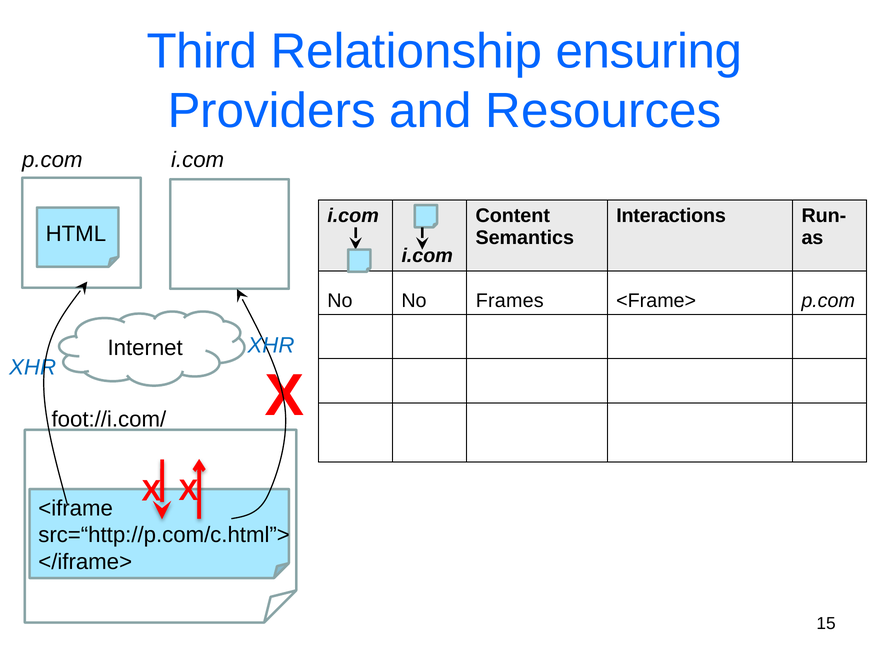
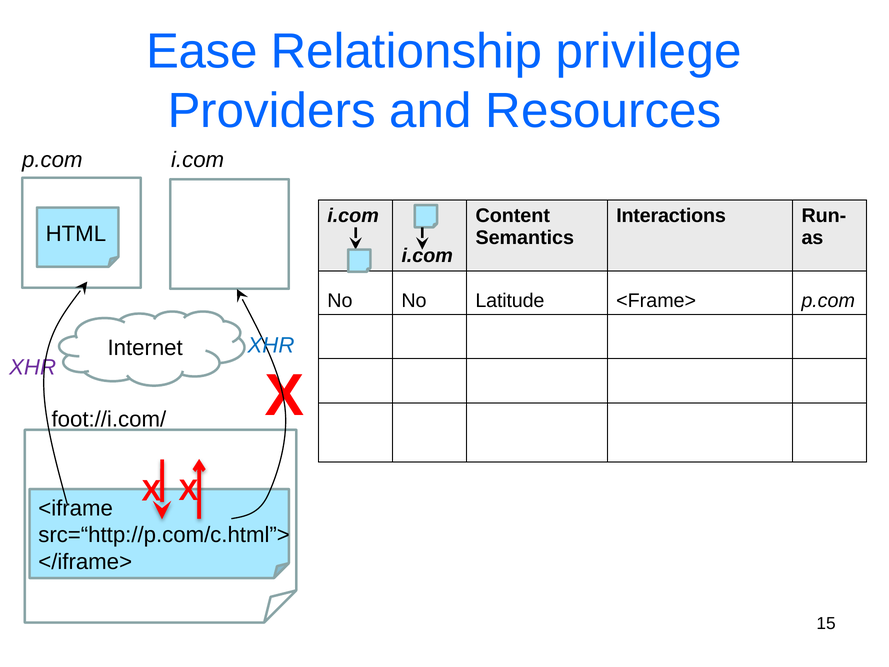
Third: Third -> Ease
ensuring: ensuring -> privilege
Frames: Frames -> Latitude
XHR at (33, 367) colour: blue -> purple
